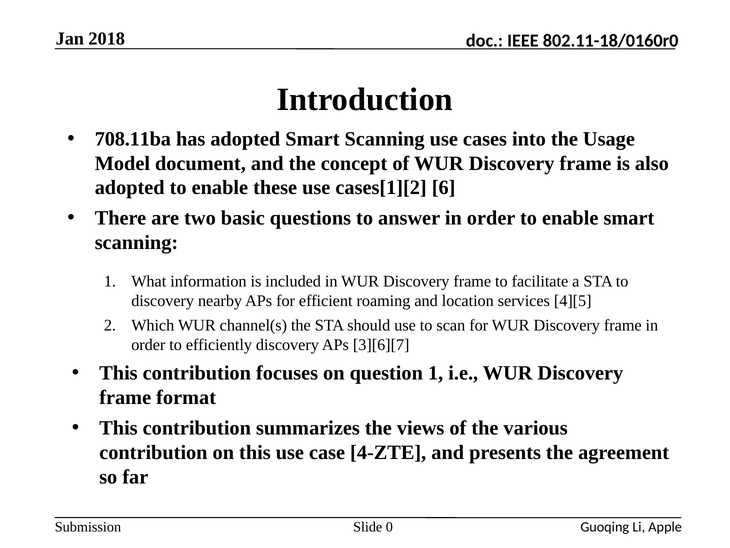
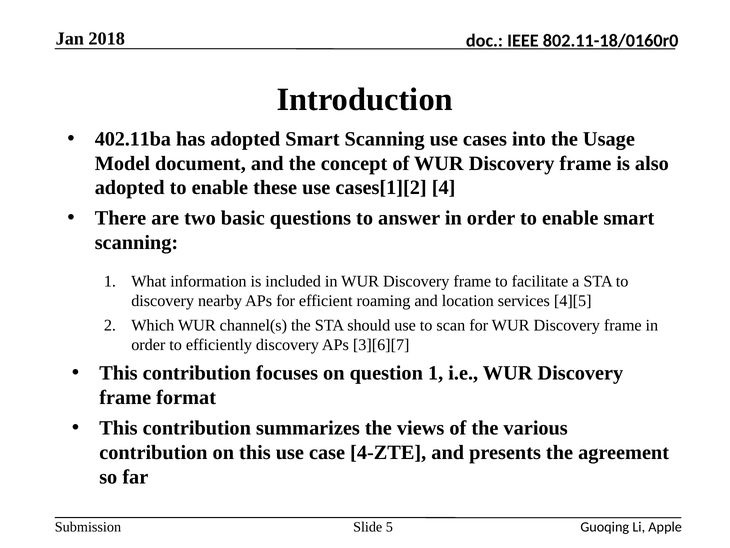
708.11ba: 708.11ba -> 402.11ba
6: 6 -> 4
0: 0 -> 5
